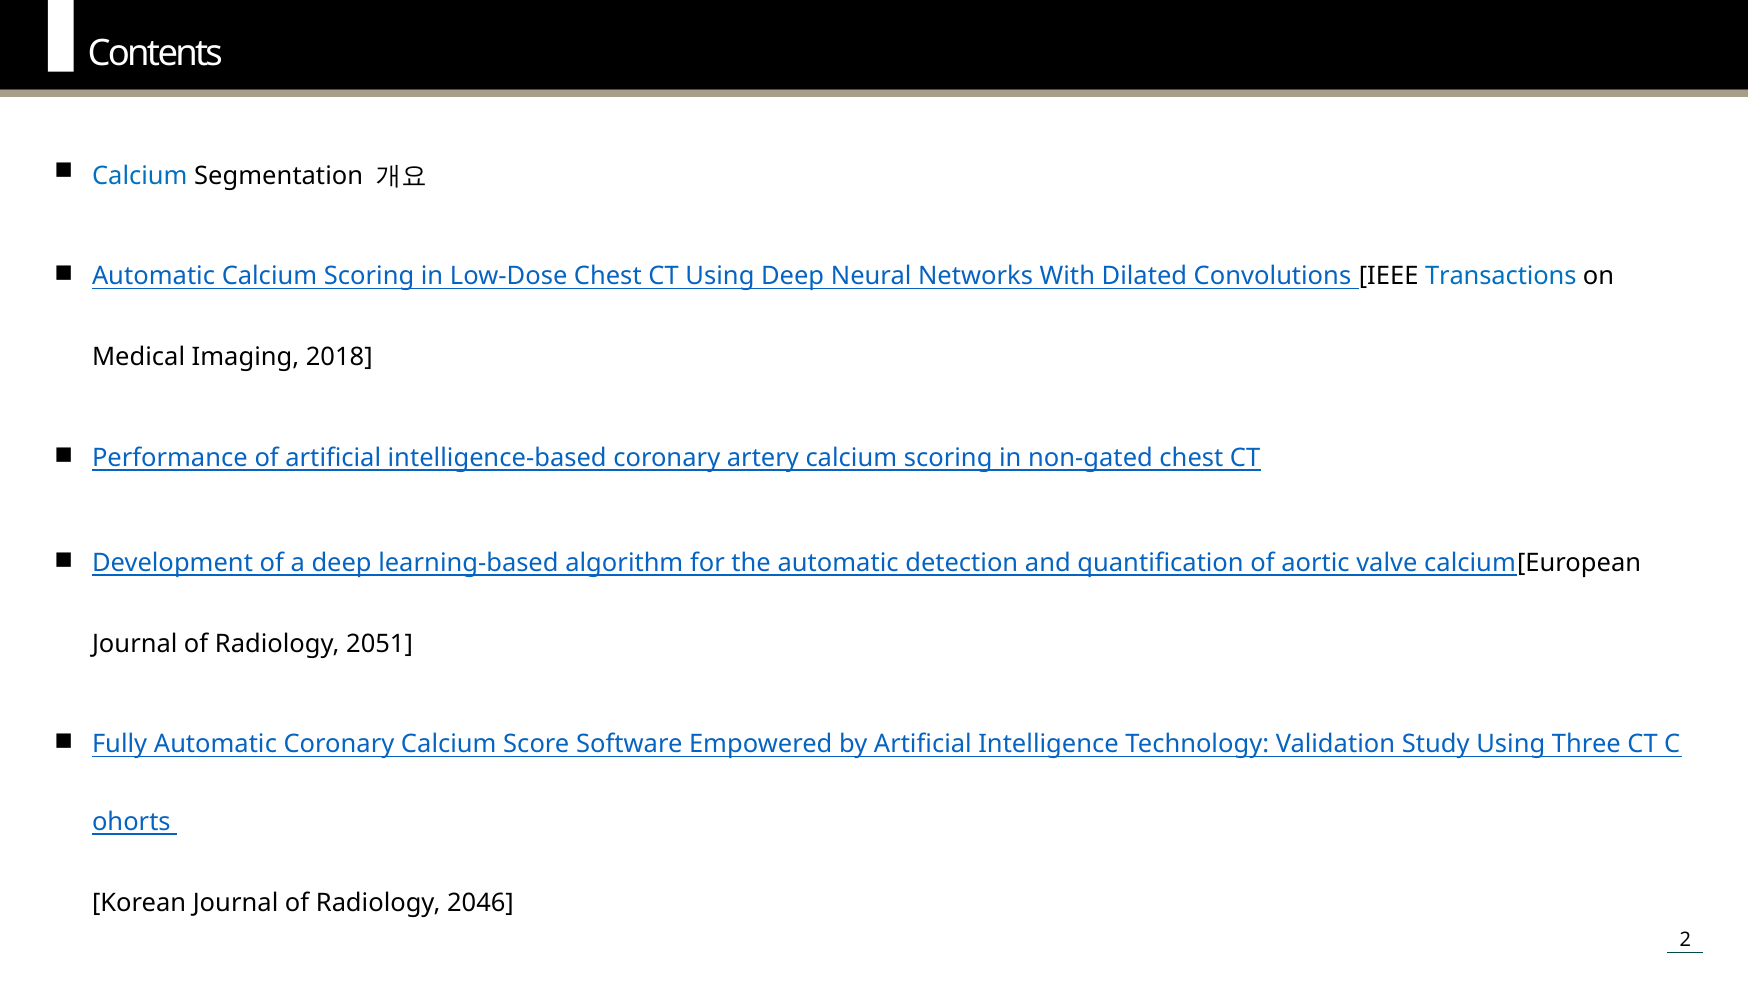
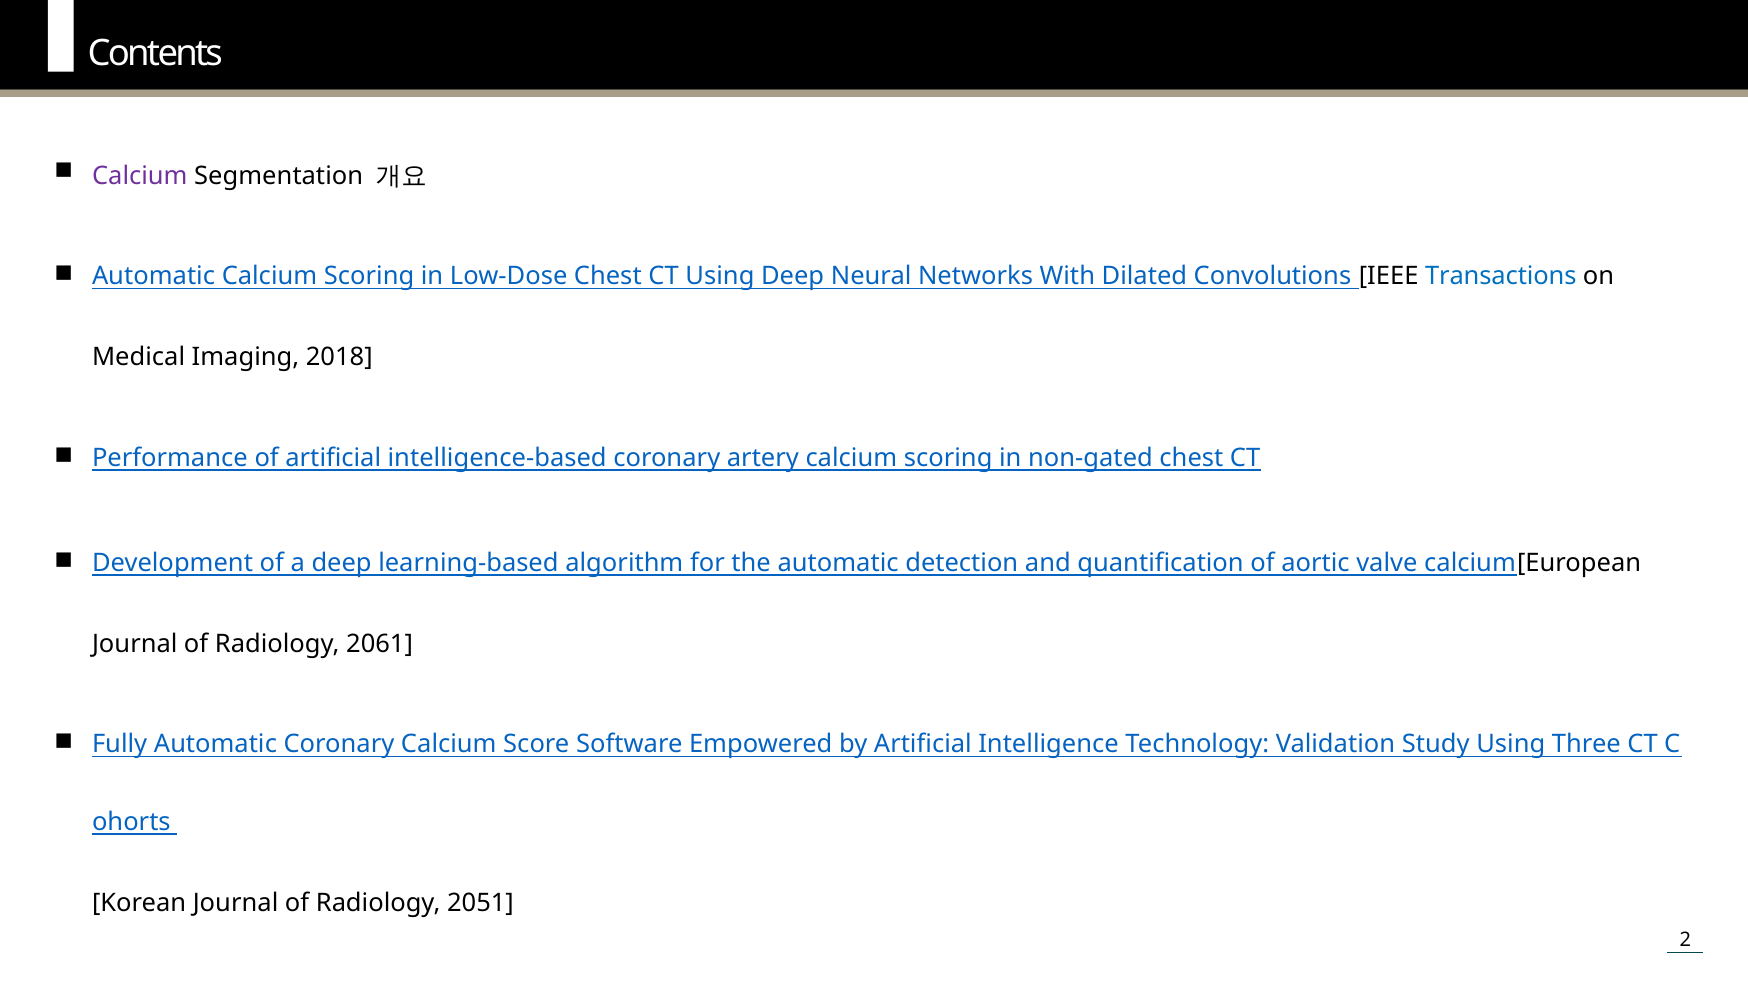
Calcium at (140, 176) colour: blue -> purple
2051: 2051 -> 2061
2046: 2046 -> 2051
